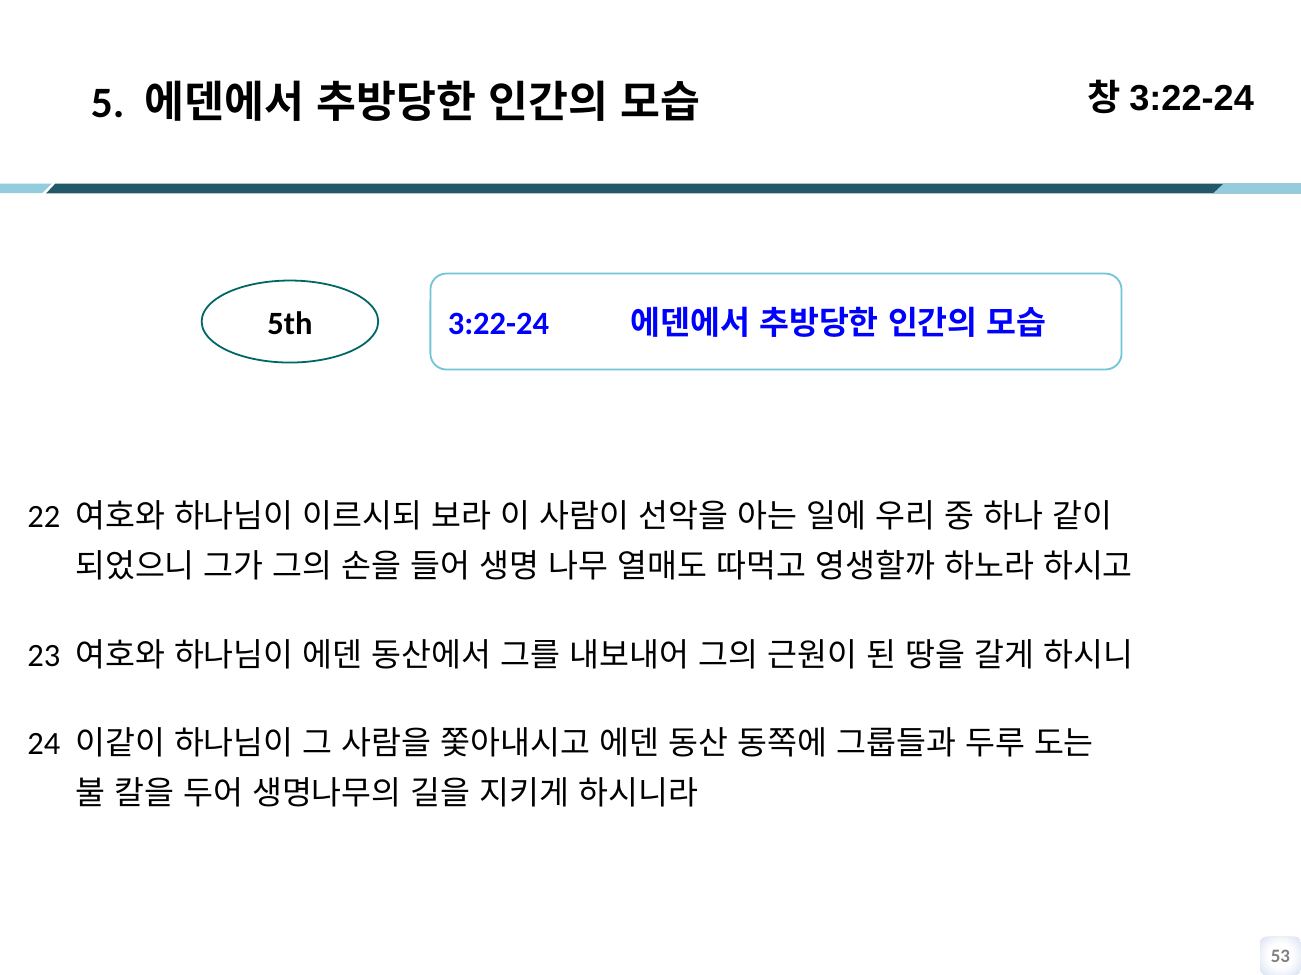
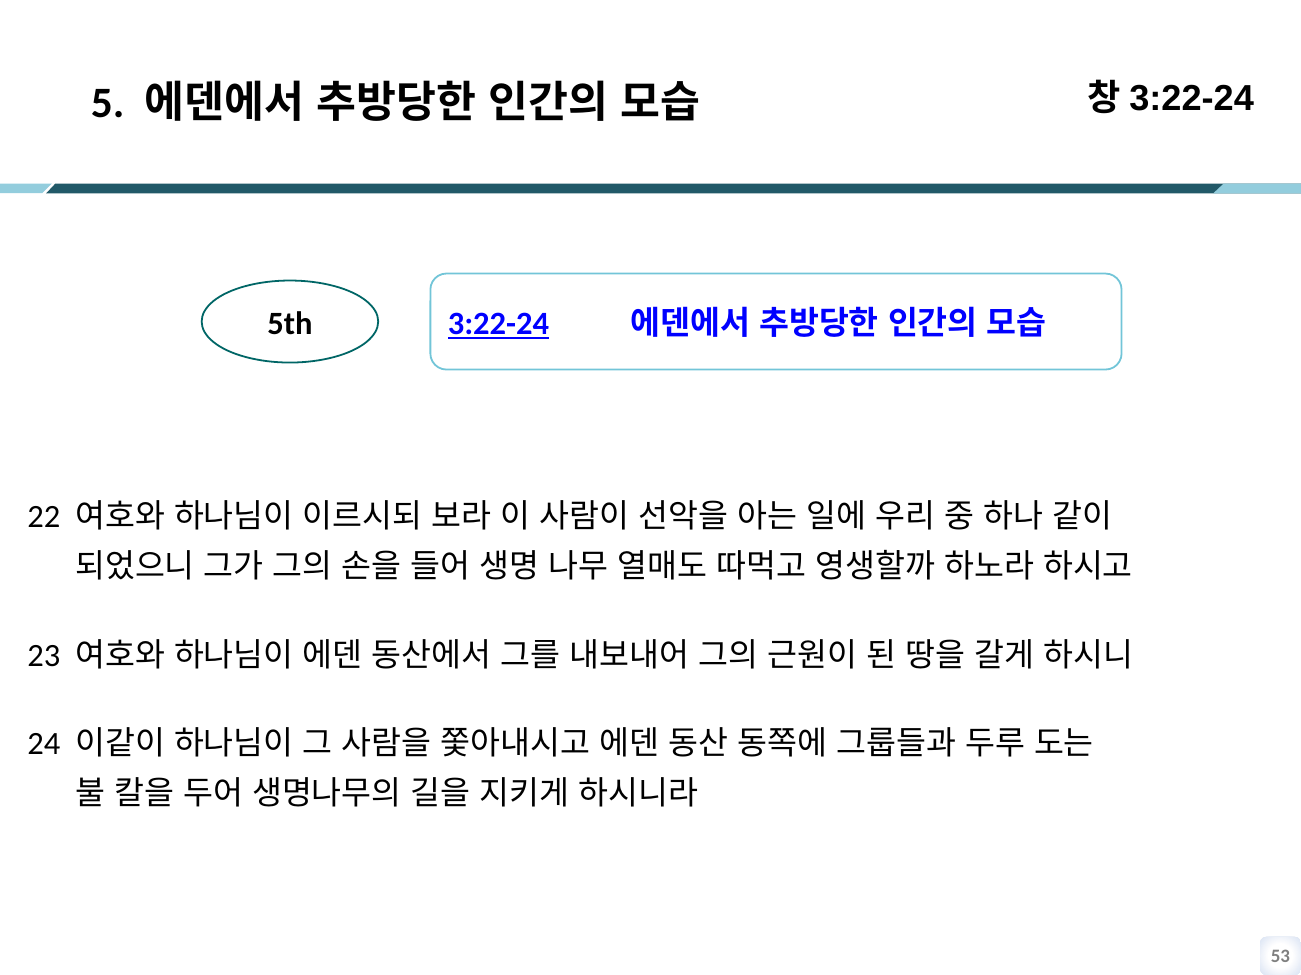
3:22-24 underline: none -> present
